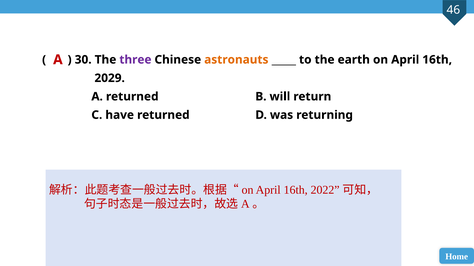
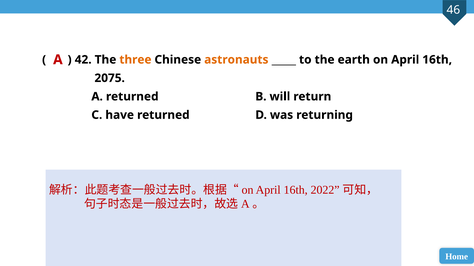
30: 30 -> 42
three colour: purple -> orange
2029: 2029 -> 2075
